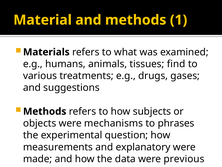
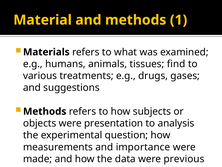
mechanisms: mechanisms -> presentation
phrases: phrases -> analysis
explanatory: explanatory -> importance
